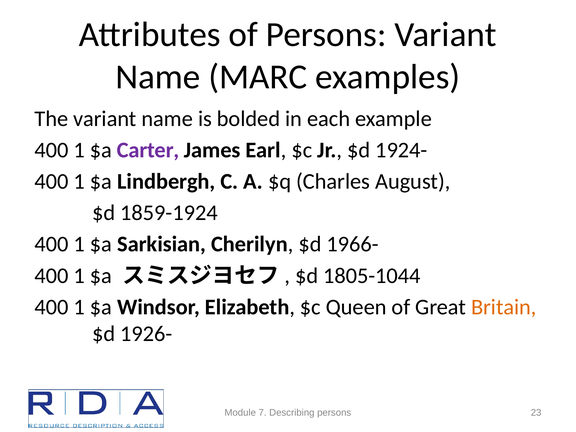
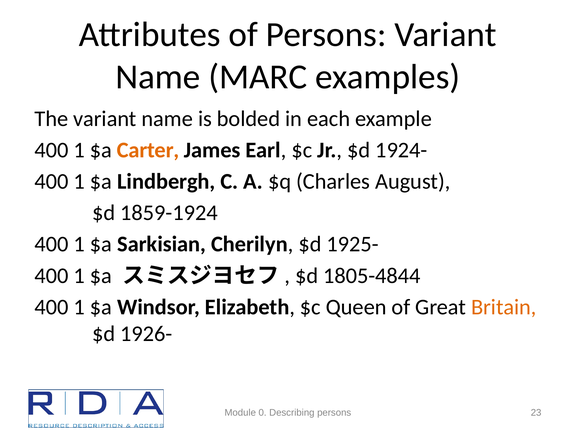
Carter colour: purple -> orange
1966-: 1966- -> 1925-
1805-1044: 1805-1044 -> 1805-4844
7: 7 -> 0
